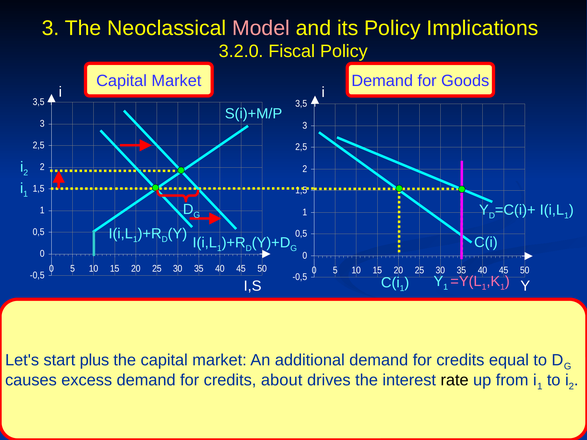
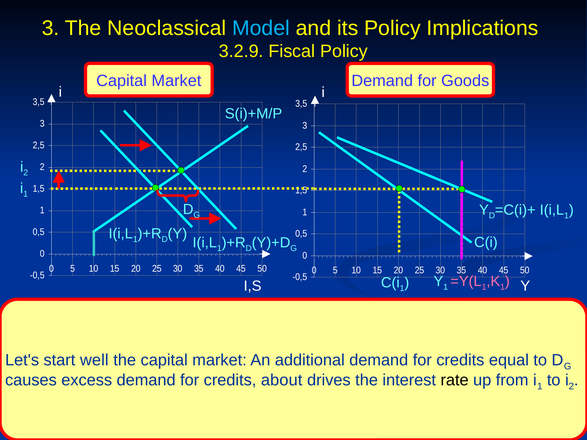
Model colour: pink -> light blue
3.2.0: 3.2.0 -> 3.2.9
plus: plus -> well
